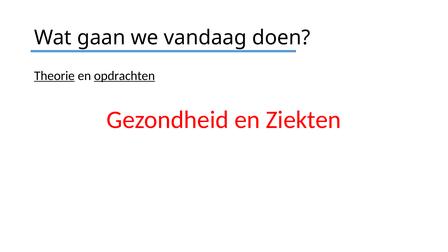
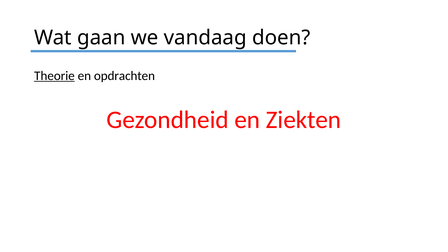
opdrachten underline: present -> none
